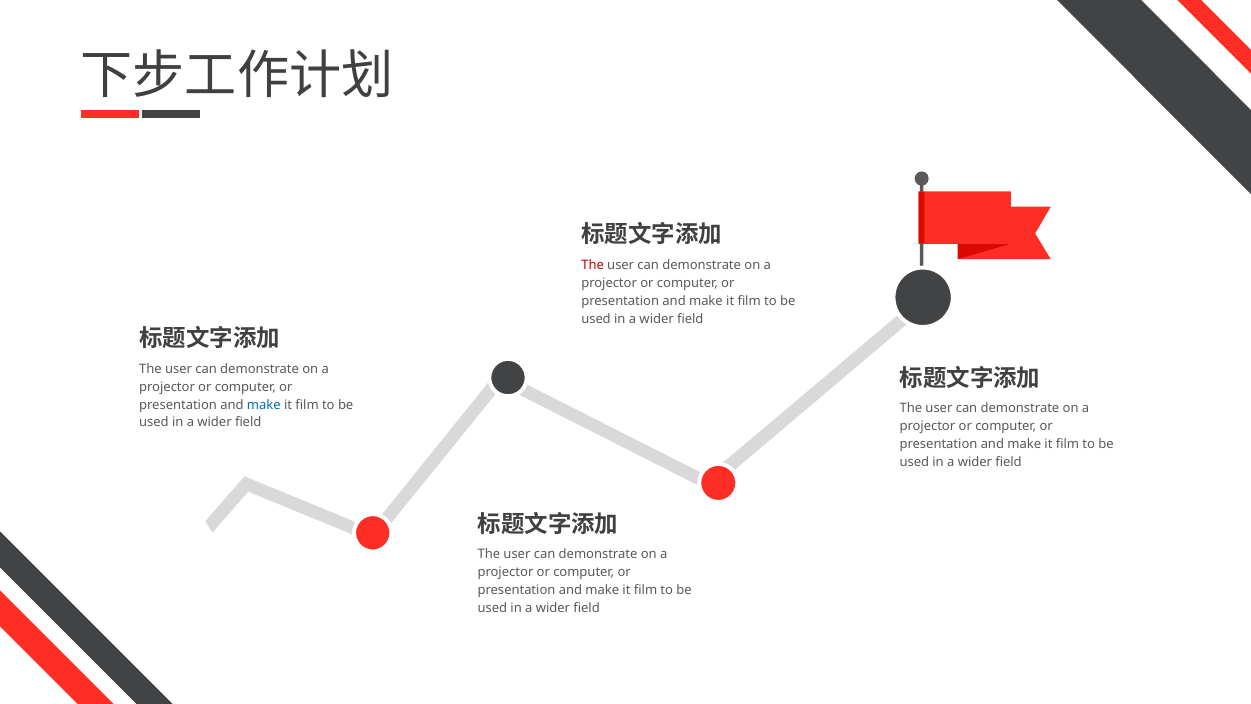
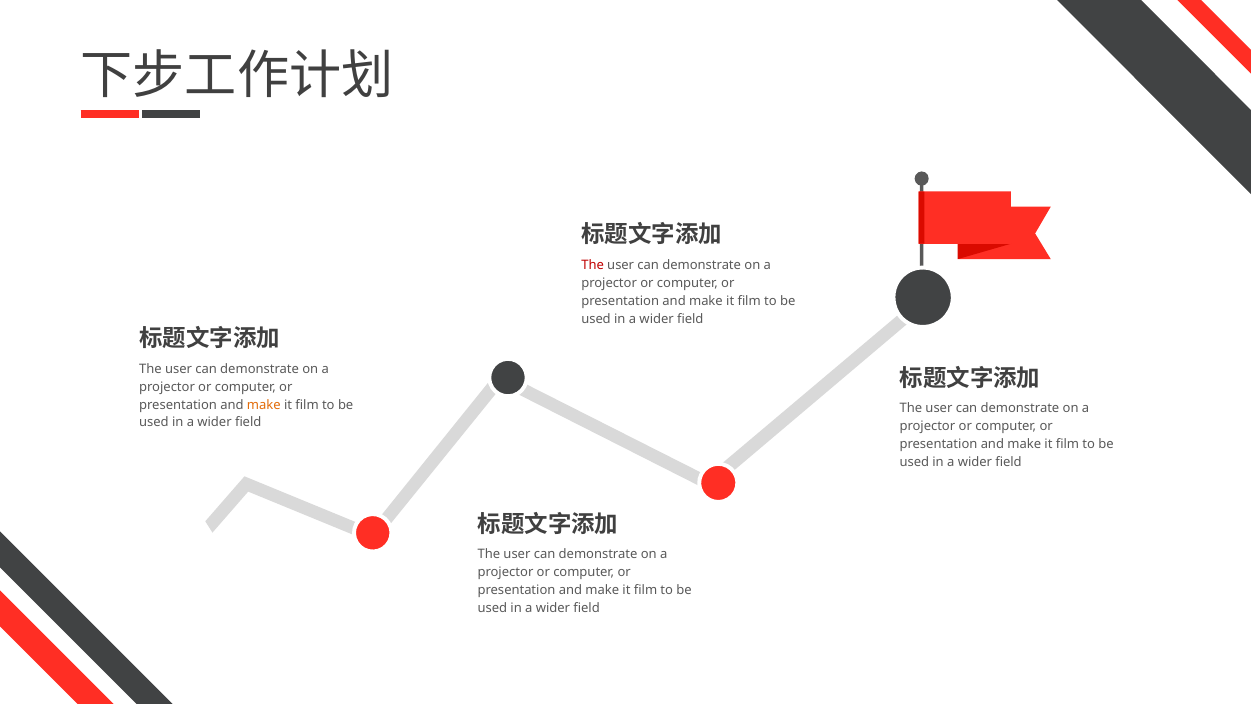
make at (264, 405) colour: blue -> orange
